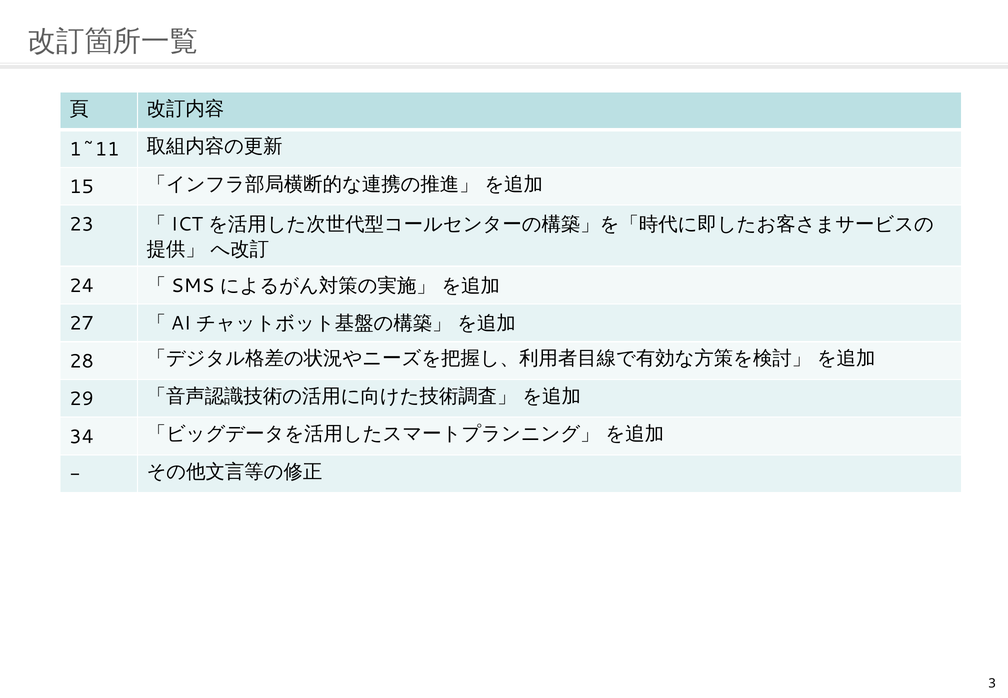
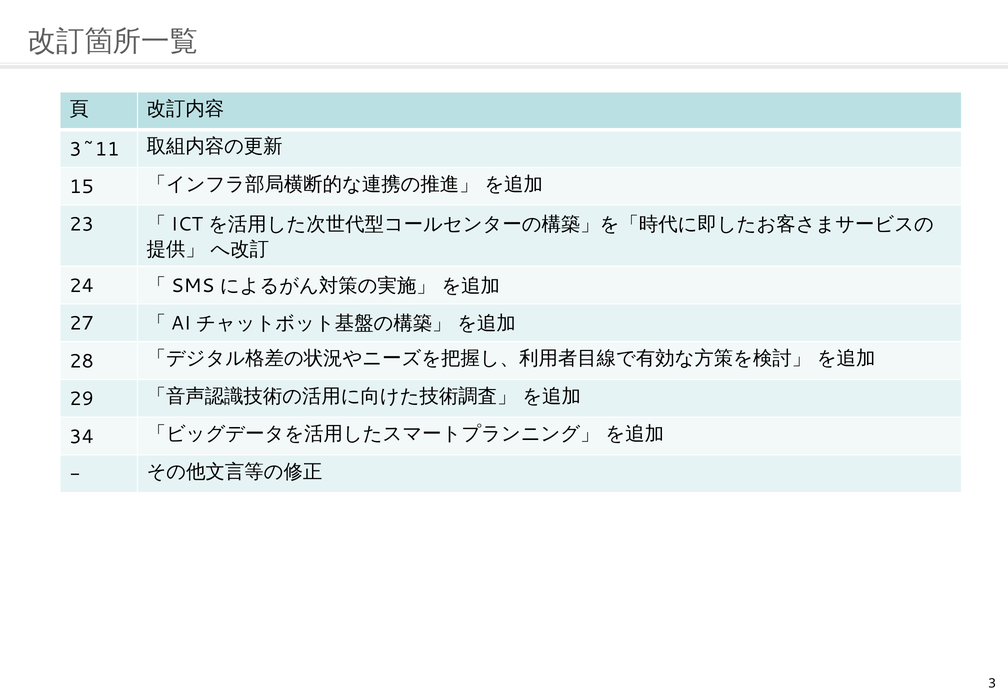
1~11: 1~11 -> 3~11
